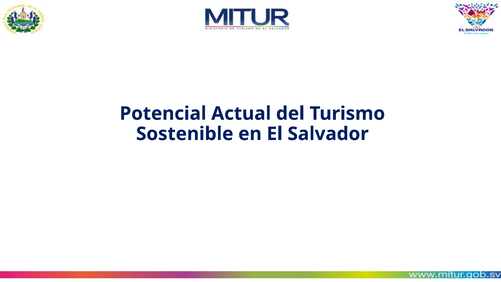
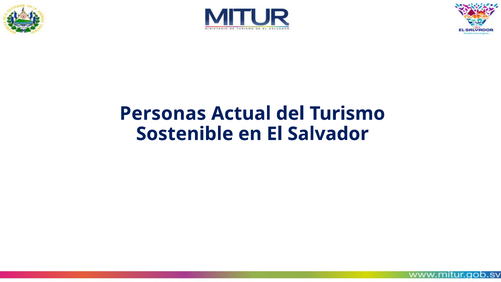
Potencial: Potencial -> Personas
